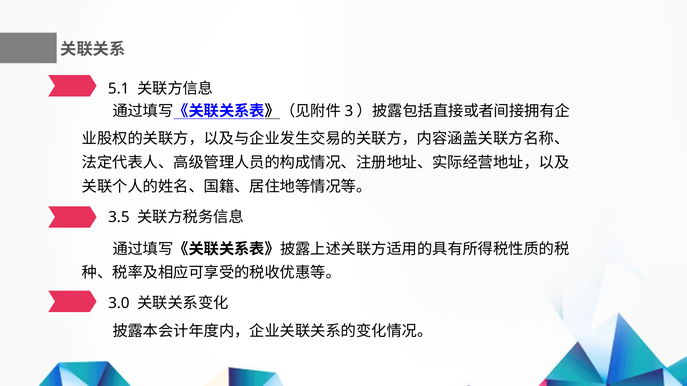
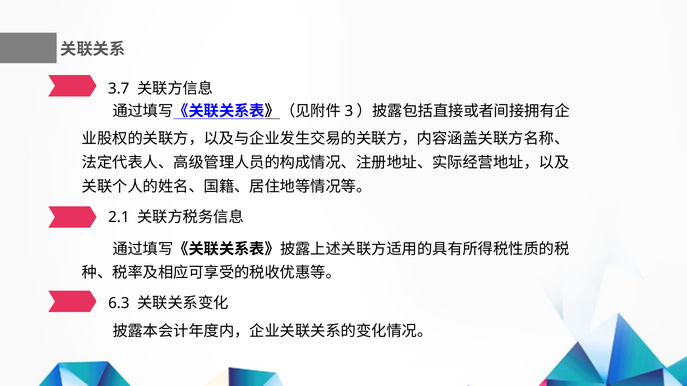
5.1: 5.1 -> 3.7
3.5: 3.5 -> 2.1
3.0: 3.0 -> 6.3
